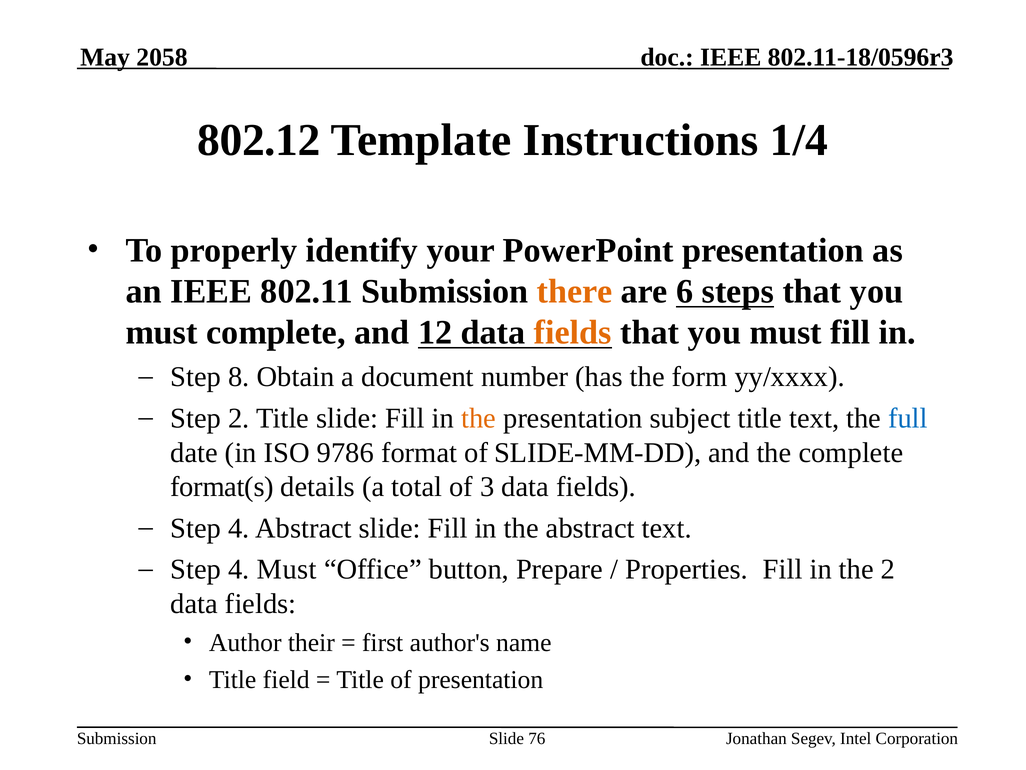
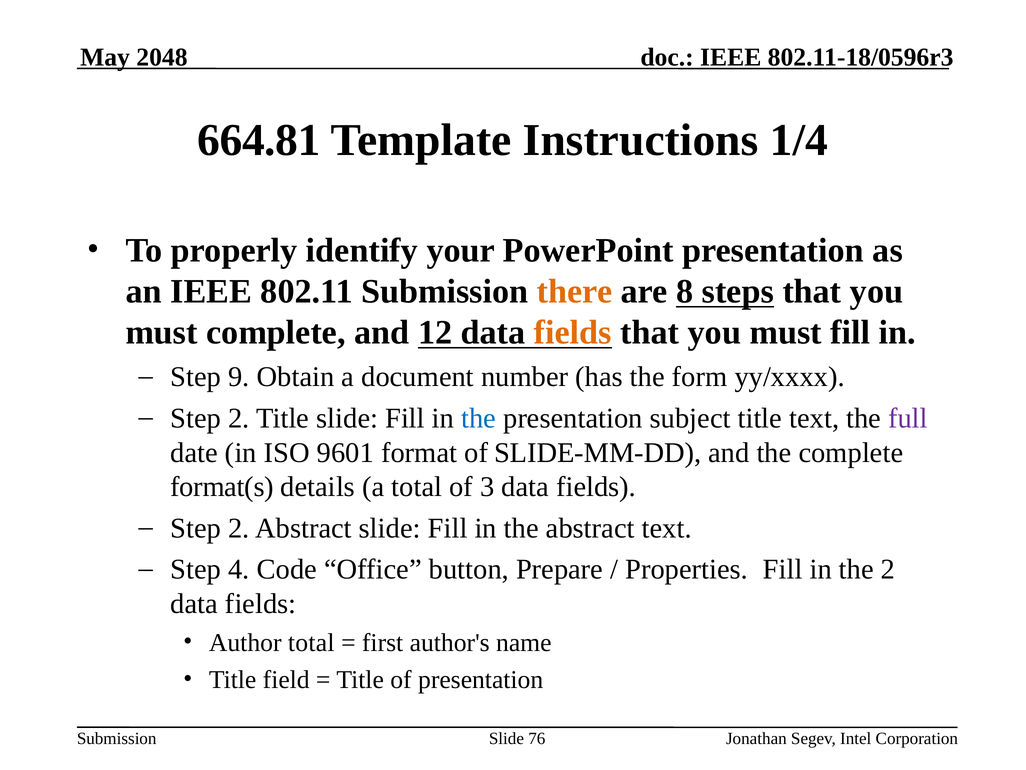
2058: 2058 -> 2048
802.12: 802.12 -> 664.81
6: 6 -> 8
8: 8 -> 9
the at (479, 418) colour: orange -> blue
full colour: blue -> purple
9786: 9786 -> 9601
4 at (239, 528): 4 -> 2
4 Must: Must -> Code
Author their: their -> total
